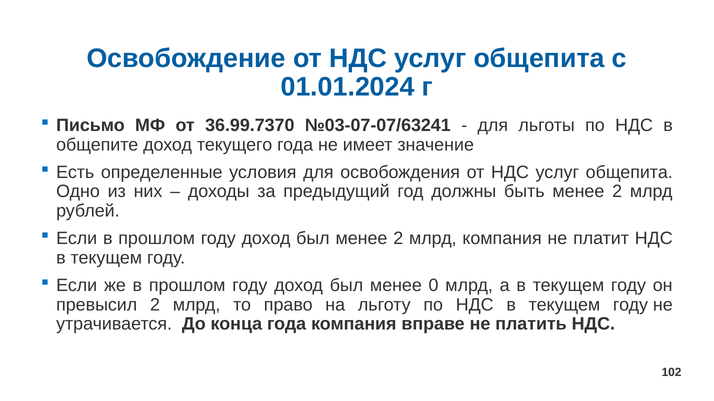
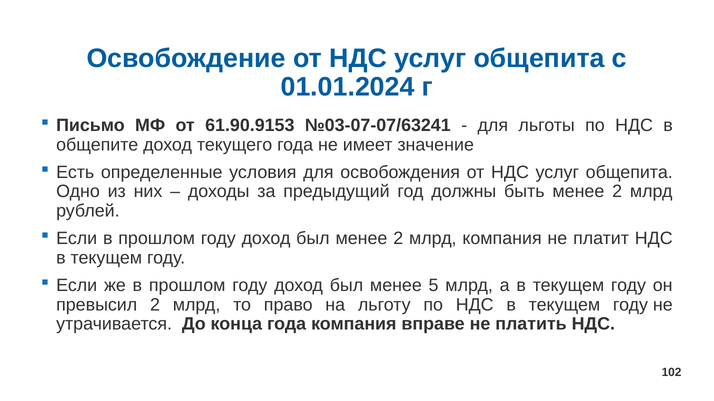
36.99.7370: 36.99.7370 -> 61.90.9153
0: 0 -> 5
